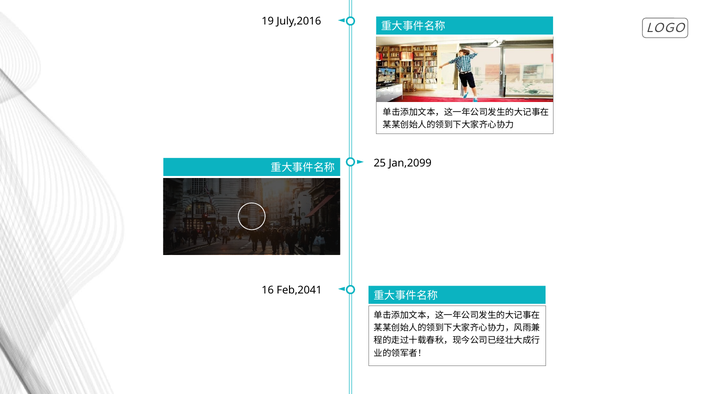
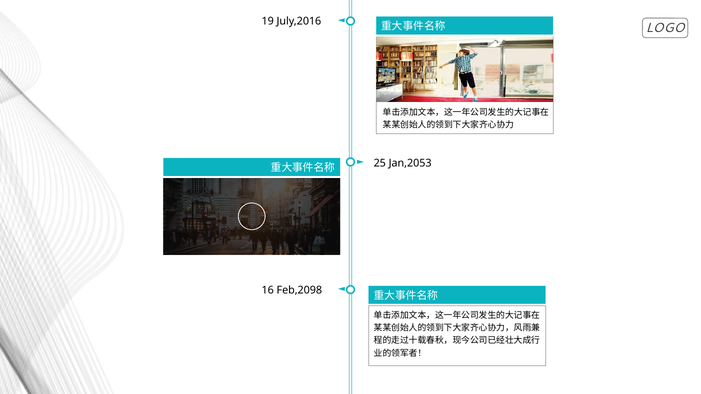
Jan,2099: Jan,2099 -> Jan,2053
Feb,2041: Feb,2041 -> Feb,2098
